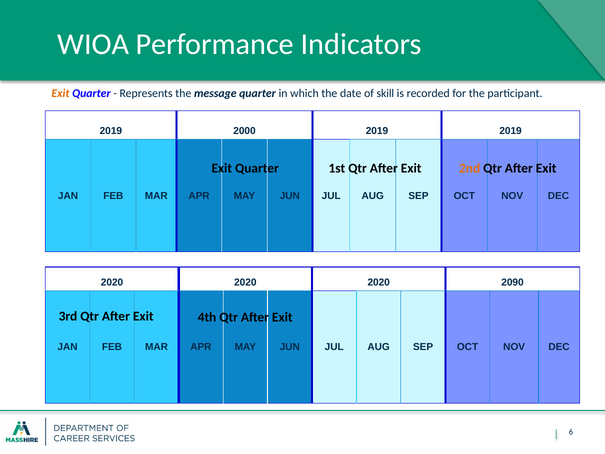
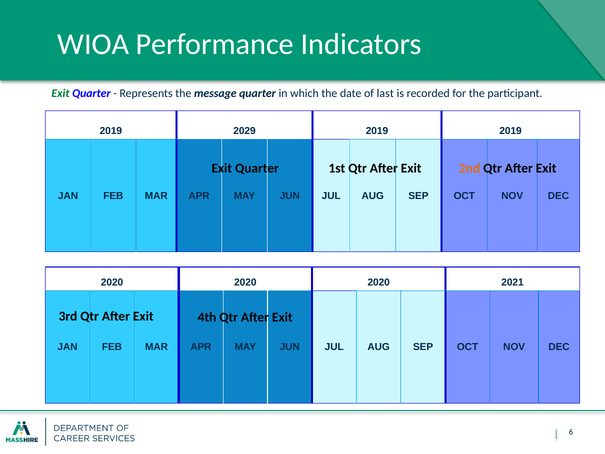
Exit at (60, 93) colour: orange -> green
skill: skill -> last
2000: 2000 -> 2029
2090: 2090 -> 2021
